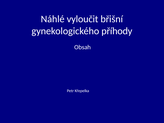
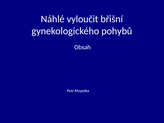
příhody: příhody -> pohybů
